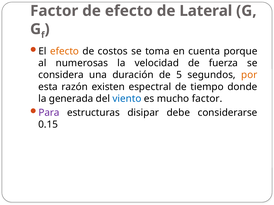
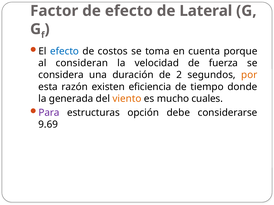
efecto at (65, 51) colour: orange -> blue
numerosas: numerosas -> consideran
5: 5 -> 2
espectral: espectral -> eficiencia
viento colour: blue -> orange
mucho factor: factor -> cuales
disipar: disipar -> opción
0.15: 0.15 -> 9.69
